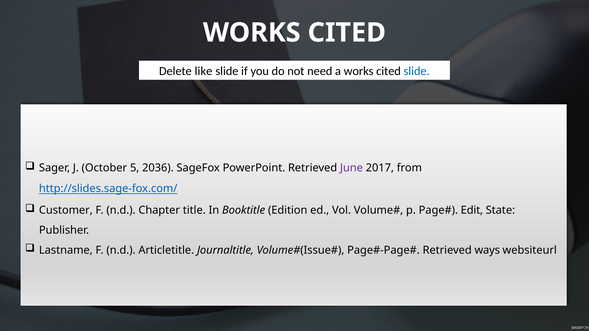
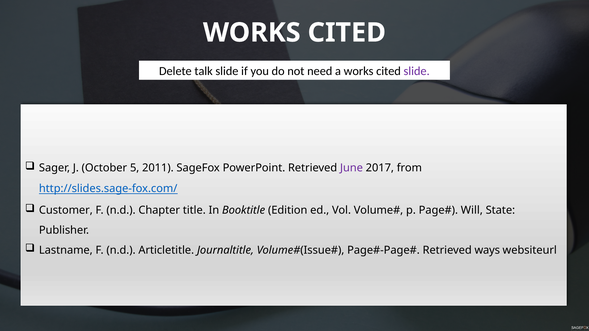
like: like -> talk
slide at (417, 71) colour: blue -> purple
2036: 2036 -> 2011
Edit: Edit -> Will
